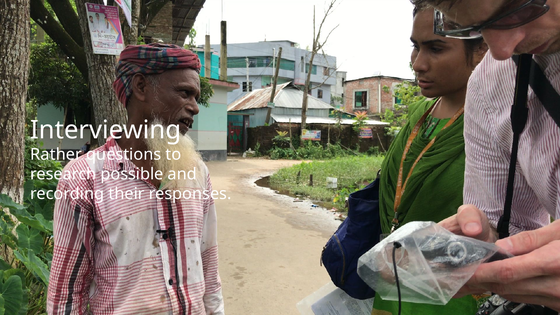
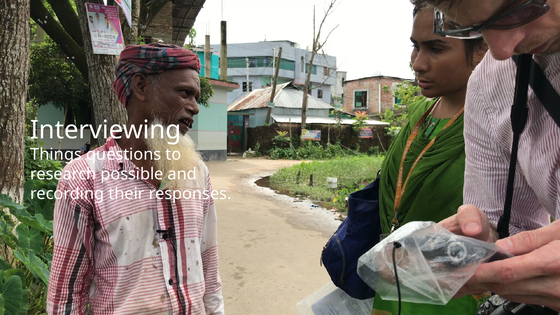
Rather: Rather -> Things
